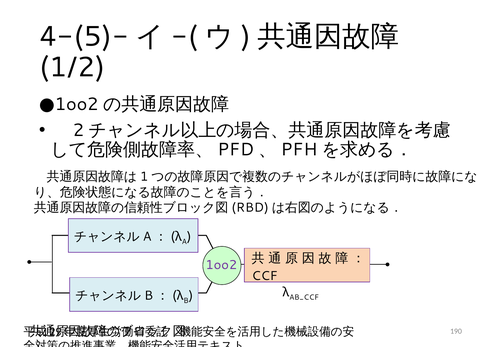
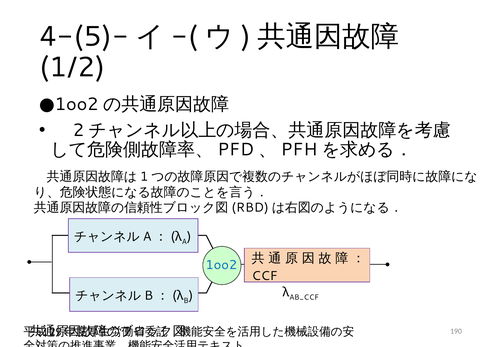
1oo2 colour: purple -> blue
